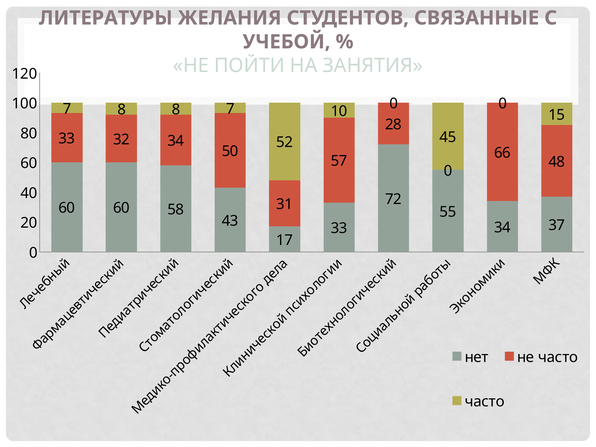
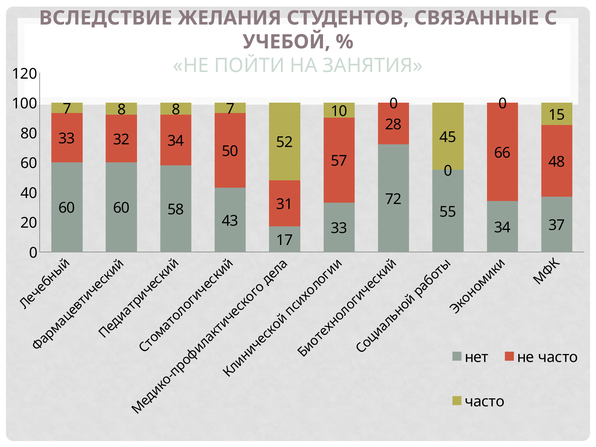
ЛИТЕРАТУРЫ: ЛИТЕРАТУРЫ -> ВСЛЕДСТВИЕ
